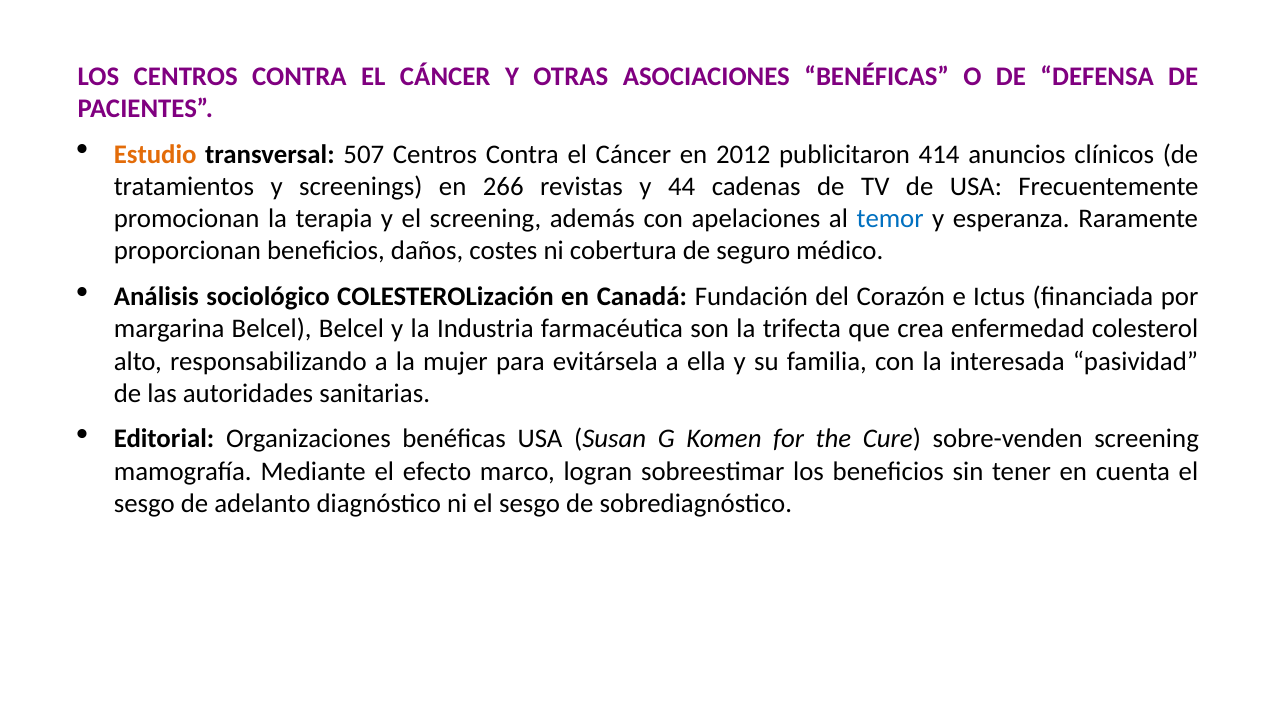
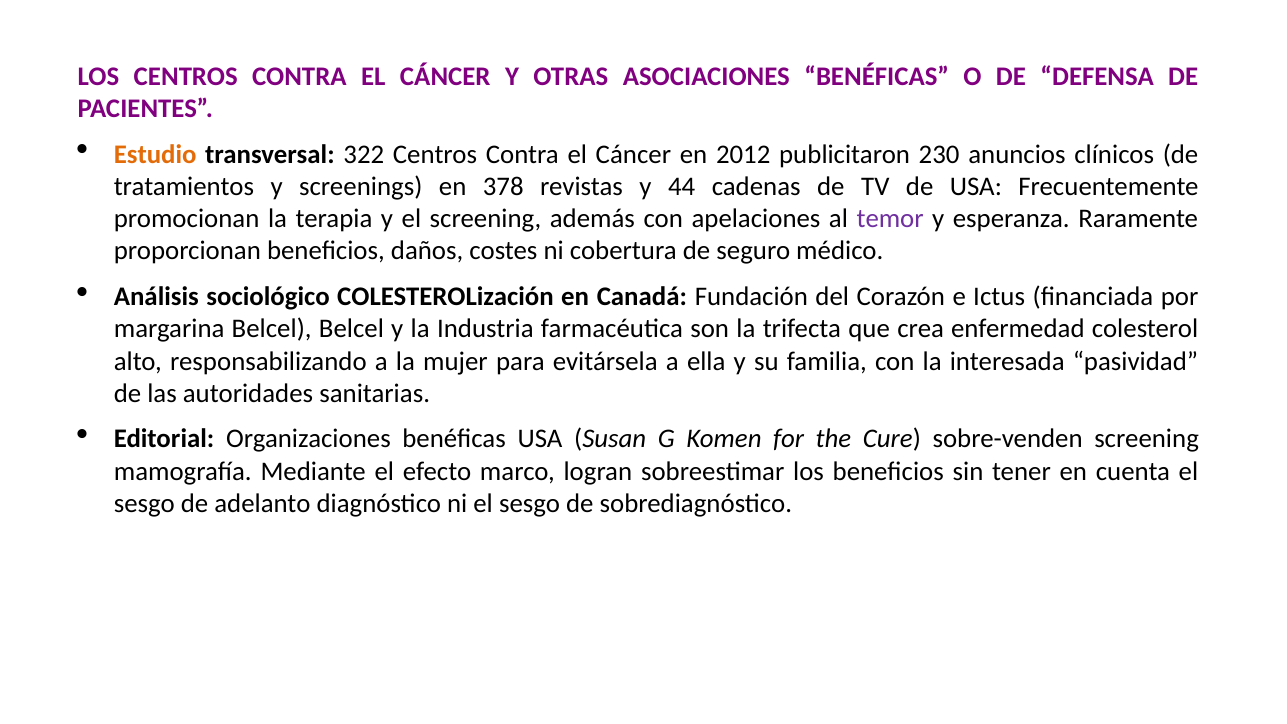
507: 507 -> 322
414: 414 -> 230
266: 266 -> 378
temor colour: blue -> purple
